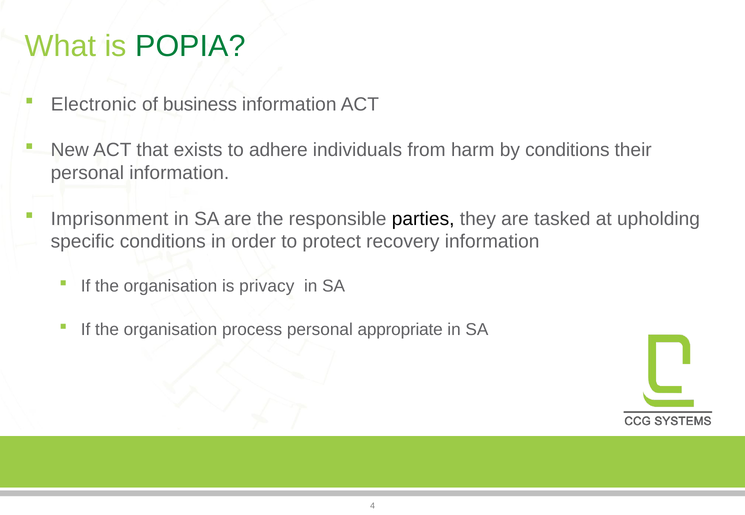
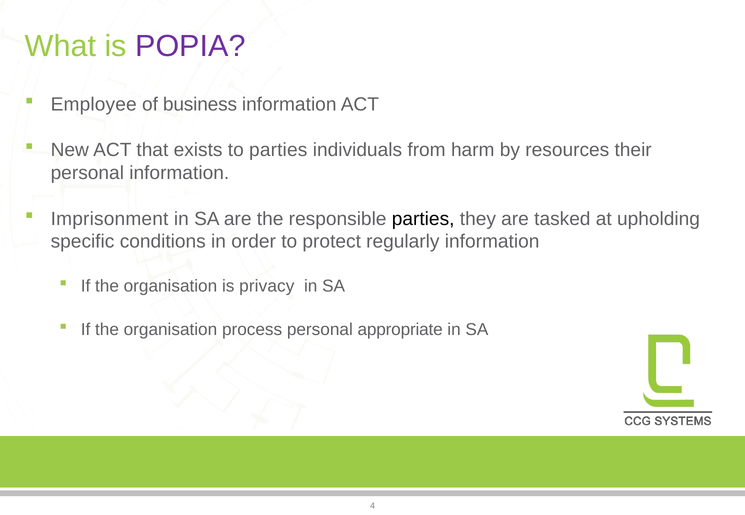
POPIA colour: green -> purple
Electronic: Electronic -> Employee
to adhere: adhere -> parties
by conditions: conditions -> resources
recovery: recovery -> regularly
